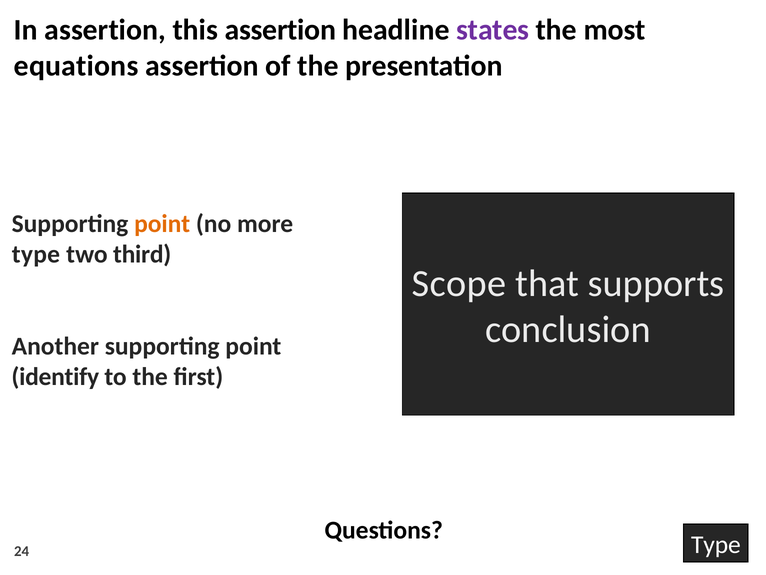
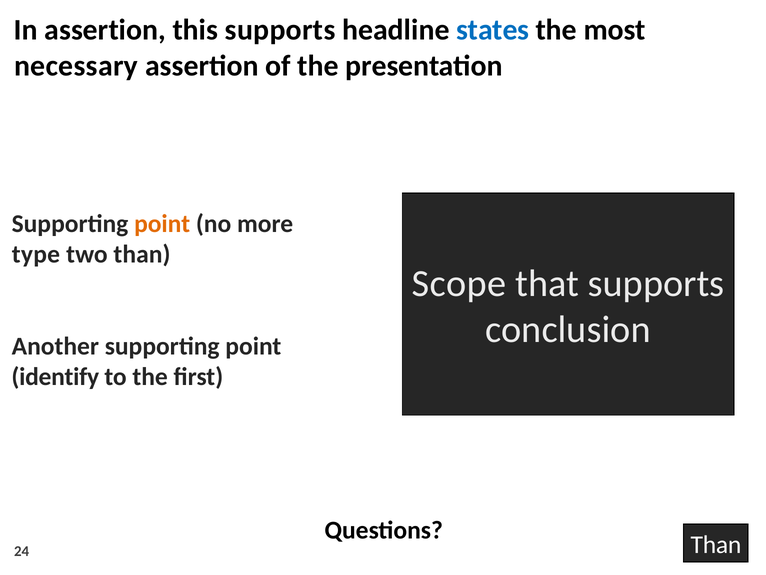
this assertion: assertion -> supports
states colour: purple -> blue
equations: equations -> necessary
two third: third -> than
Type at (716, 544): Type -> Than
